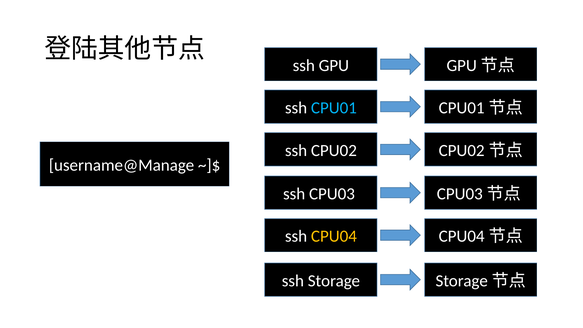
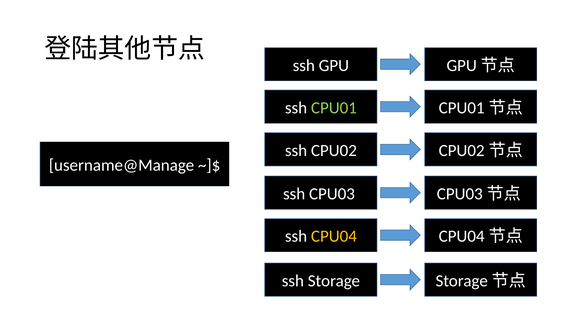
CPU01 colour: light blue -> light green
